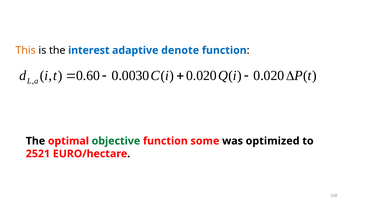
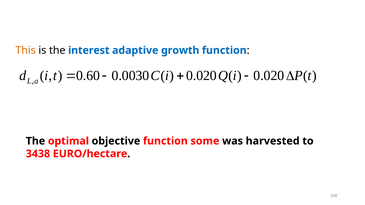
denote: denote -> growth
objective colour: green -> black
optimized: optimized -> harvested
2521: 2521 -> 3438
